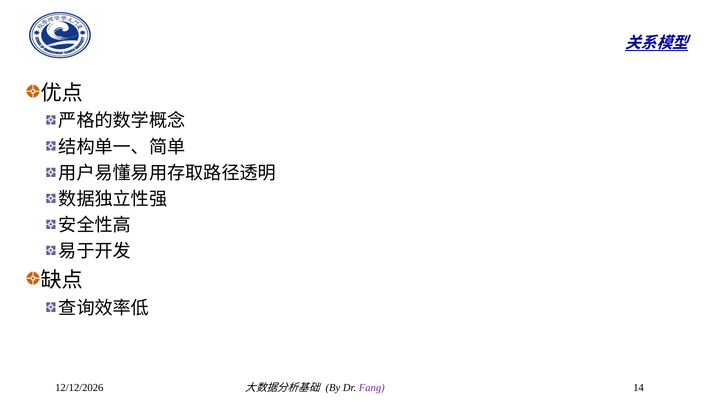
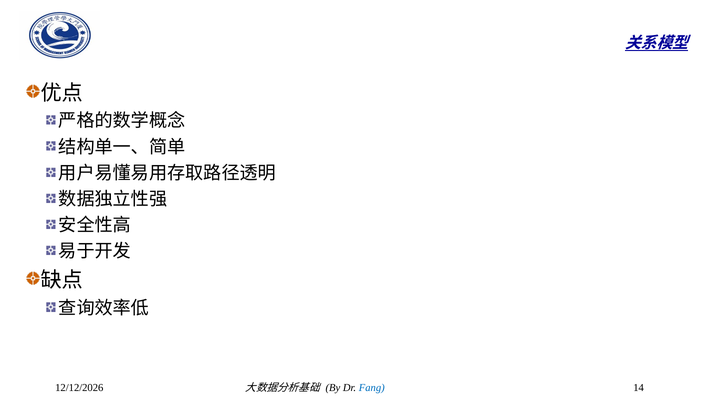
Fang colour: purple -> blue
